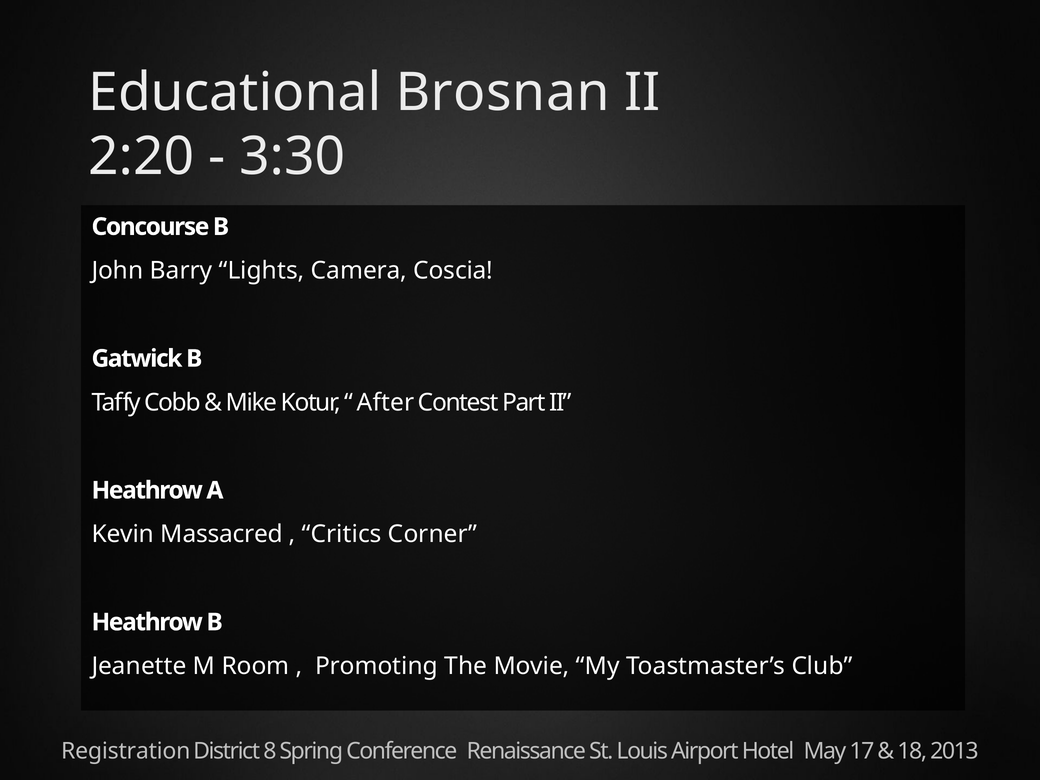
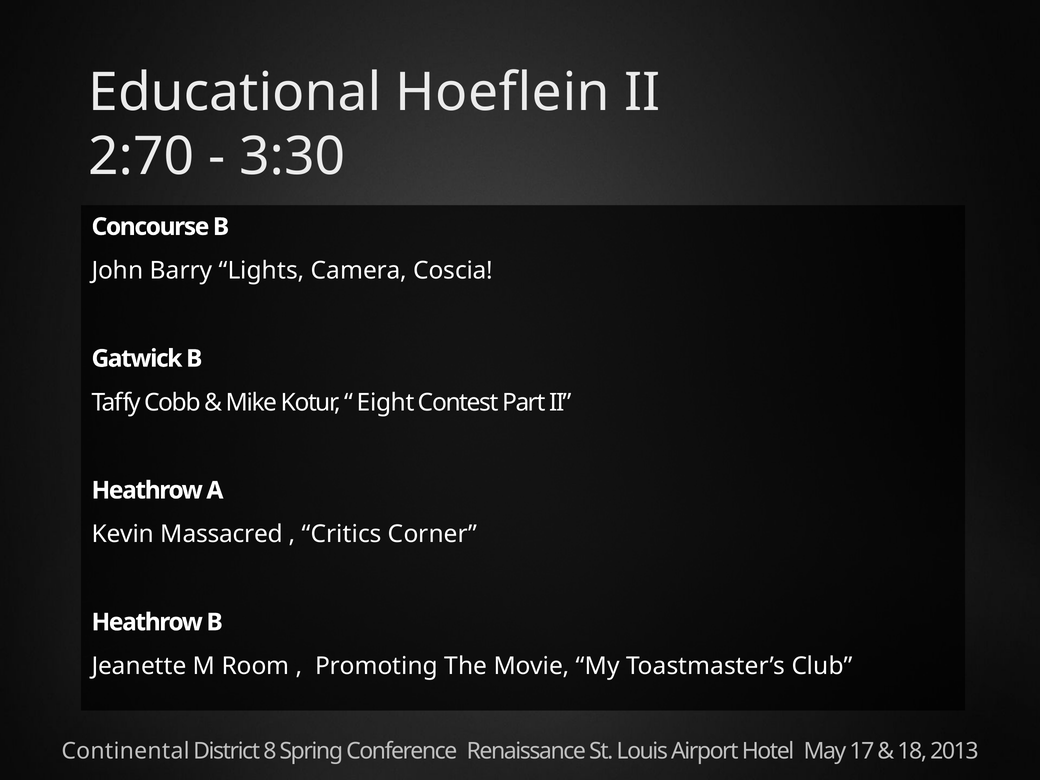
Brosnan: Brosnan -> Hoeflein
2:20: 2:20 -> 2:70
After: After -> Eight
Registration: Registration -> Continental
